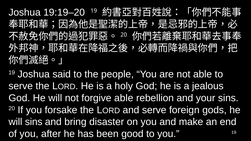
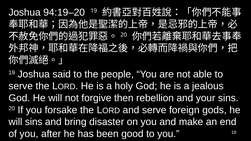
19:19–20: 19:19–20 -> 94:19–20
forgive able: able -> then
